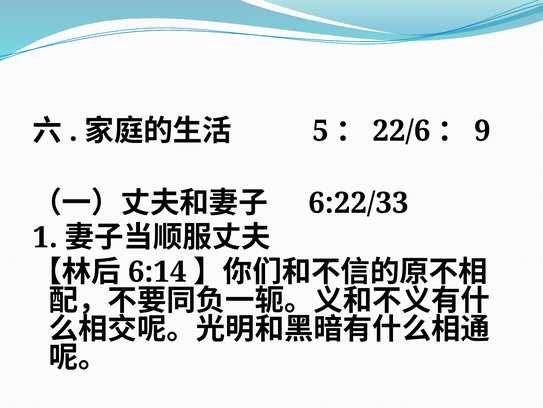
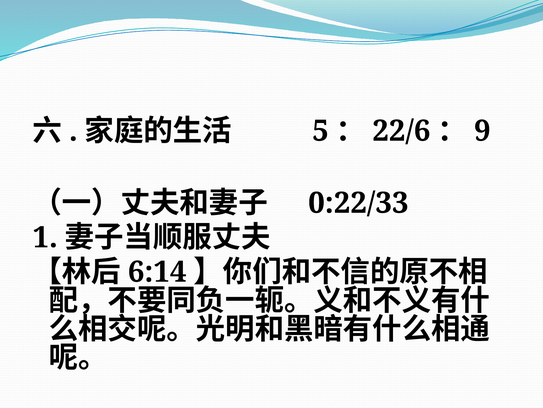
6:22/33: 6:22/33 -> 0:22/33
